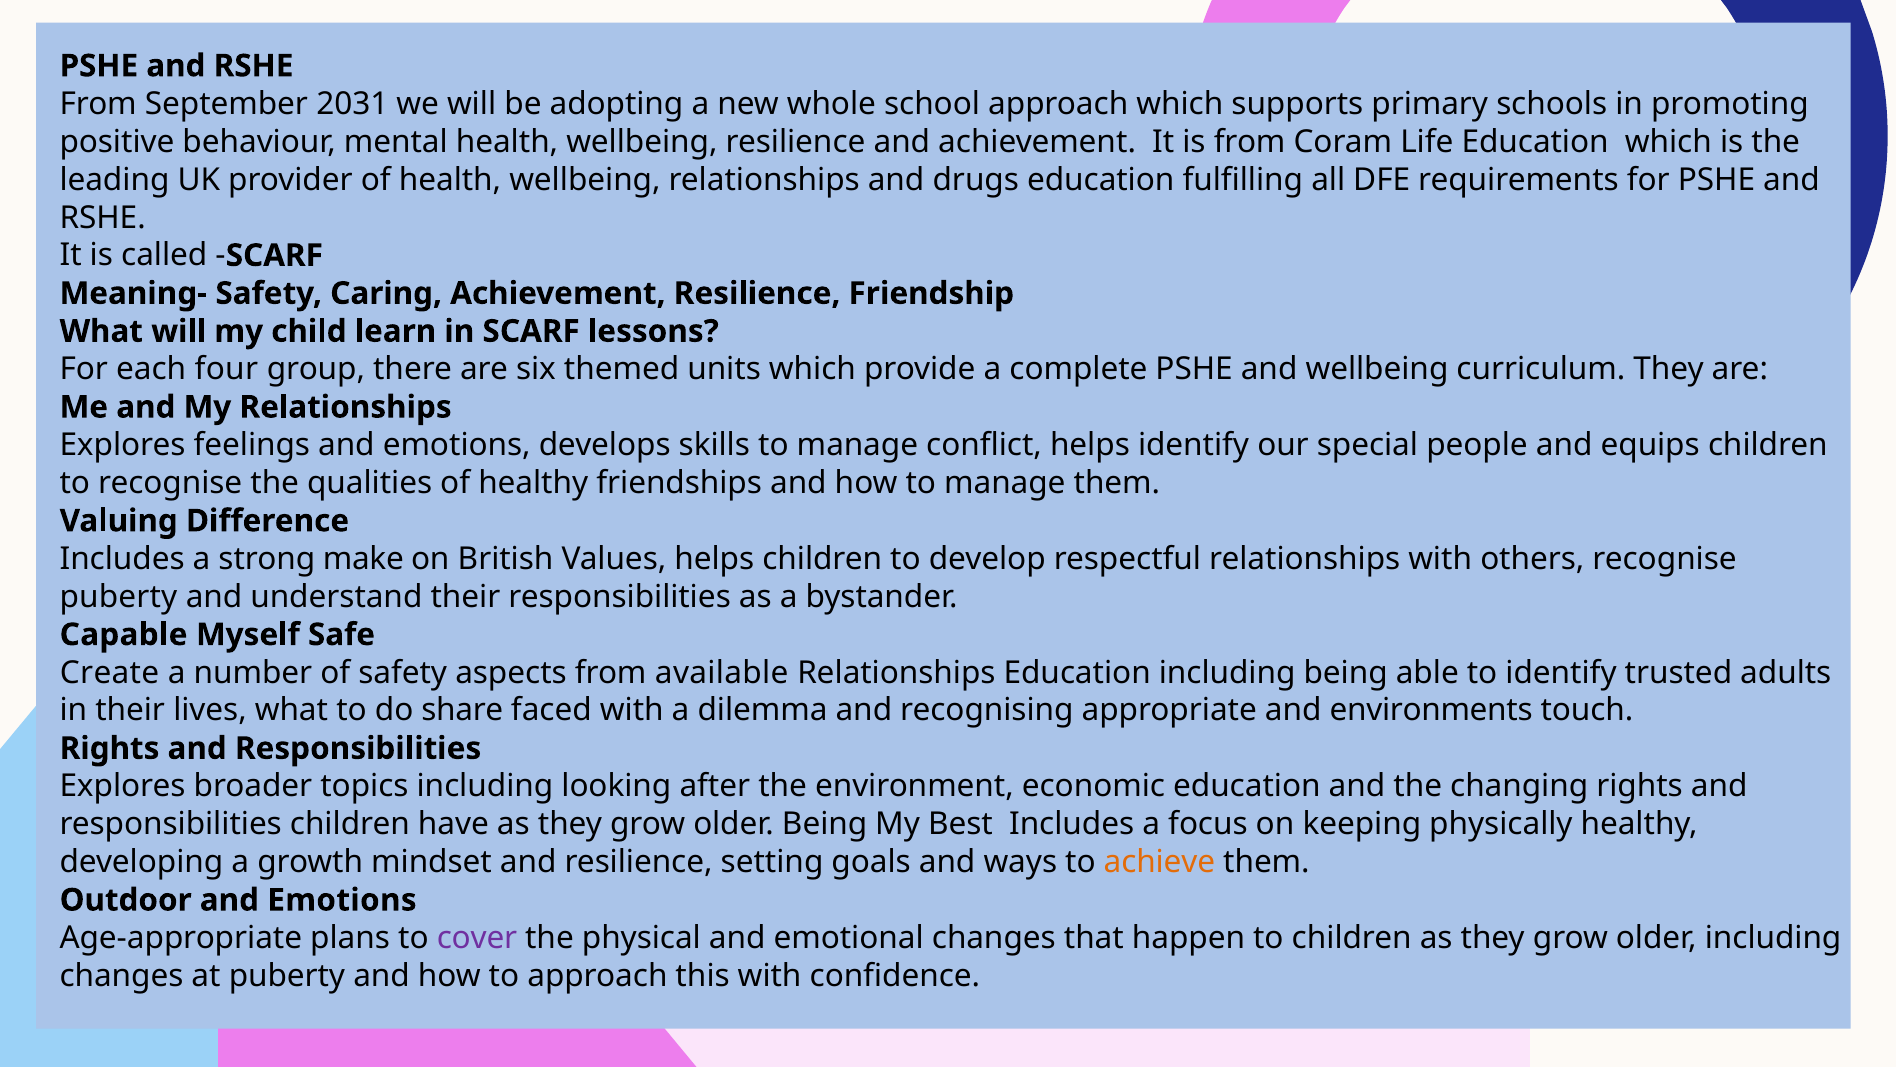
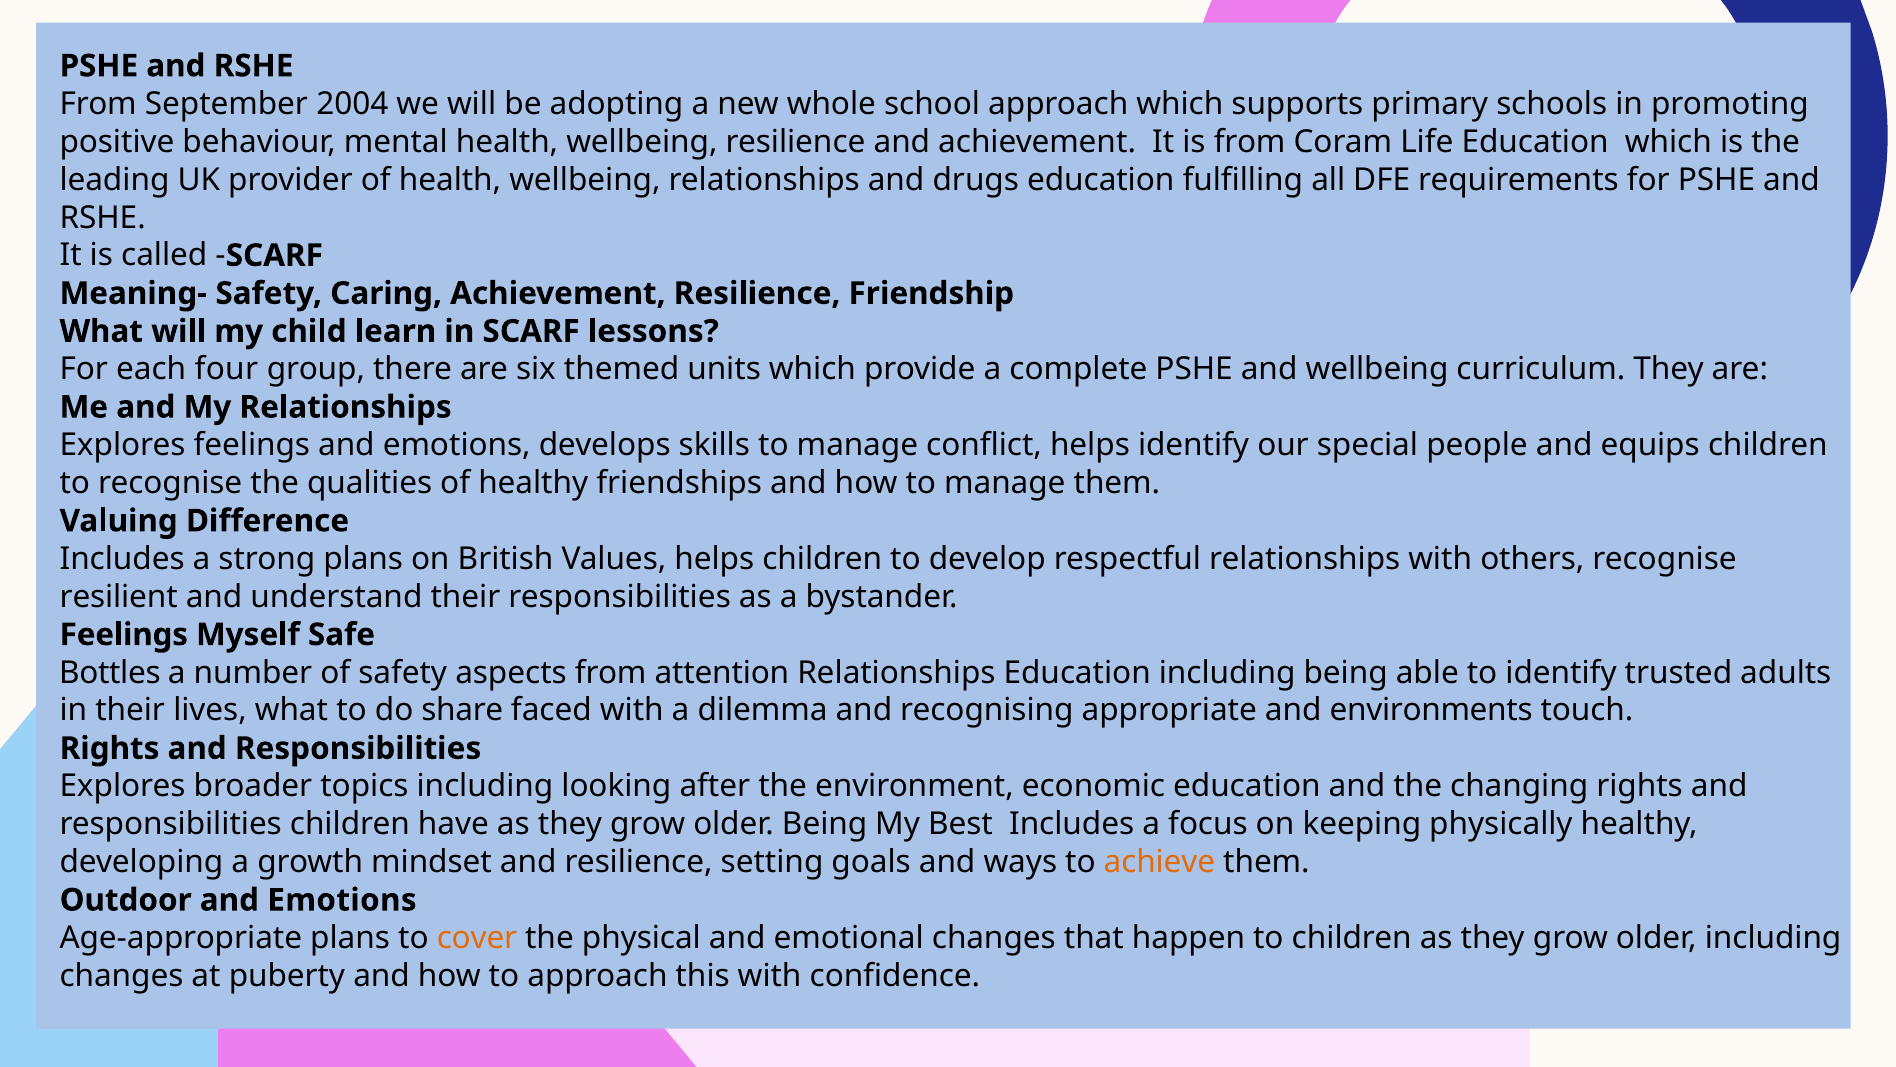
2031: 2031 -> 2004
strong make: make -> plans
puberty at (118, 597): puberty -> resilient
Capable at (124, 634): Capable -> Feelings
Create: Create -> Bottles
available: available -> attention
cover colour: purple -> orange
